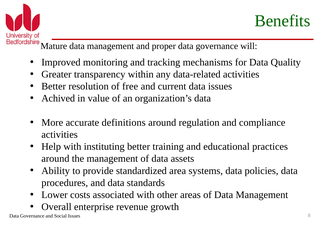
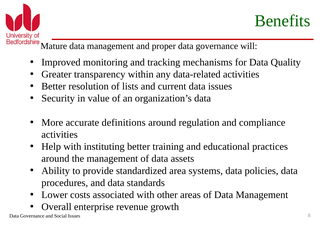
free: free -> lists
Achived: Achived -> Security
